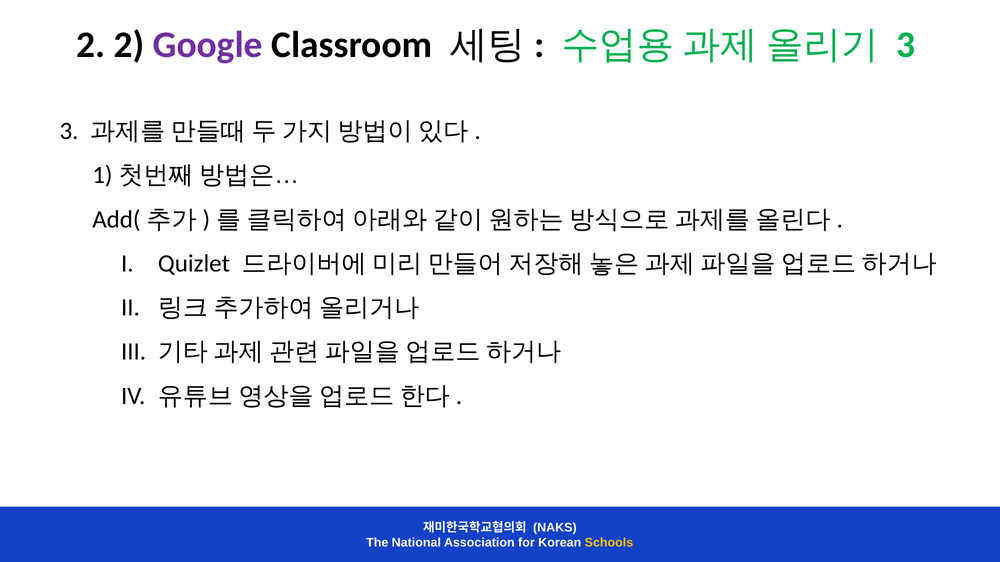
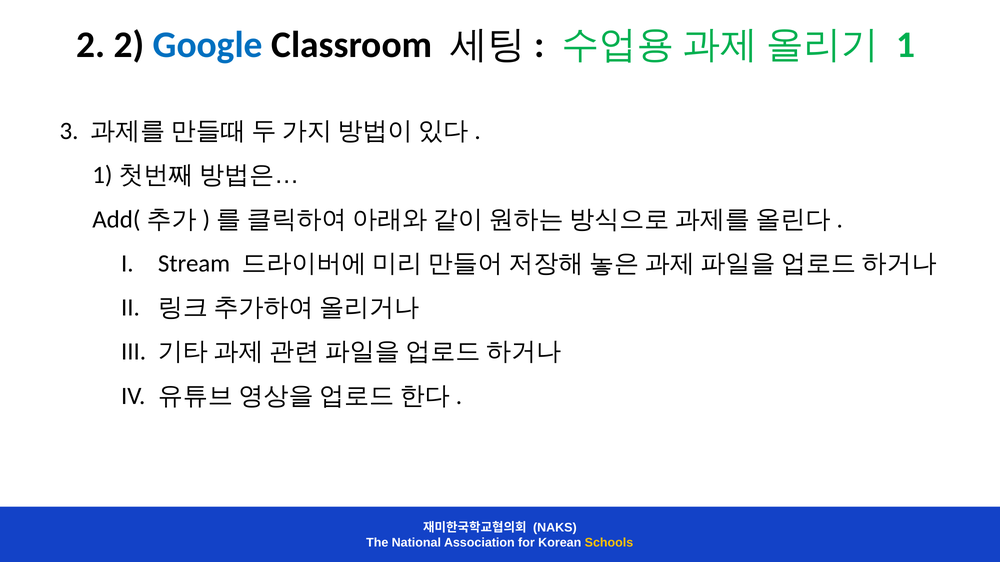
Google colour: purple -> blue
3 at (906, 45): 3 -> 1
Quizlet: Quizlet -> Stream
